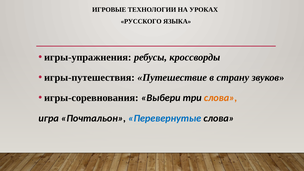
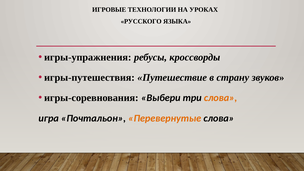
Перевернутые colour: blue -> orange
